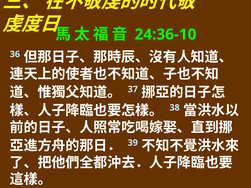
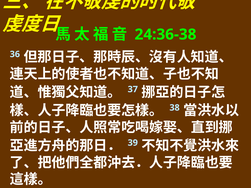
24:36-10: 24:36-10 -> 24:36-38
